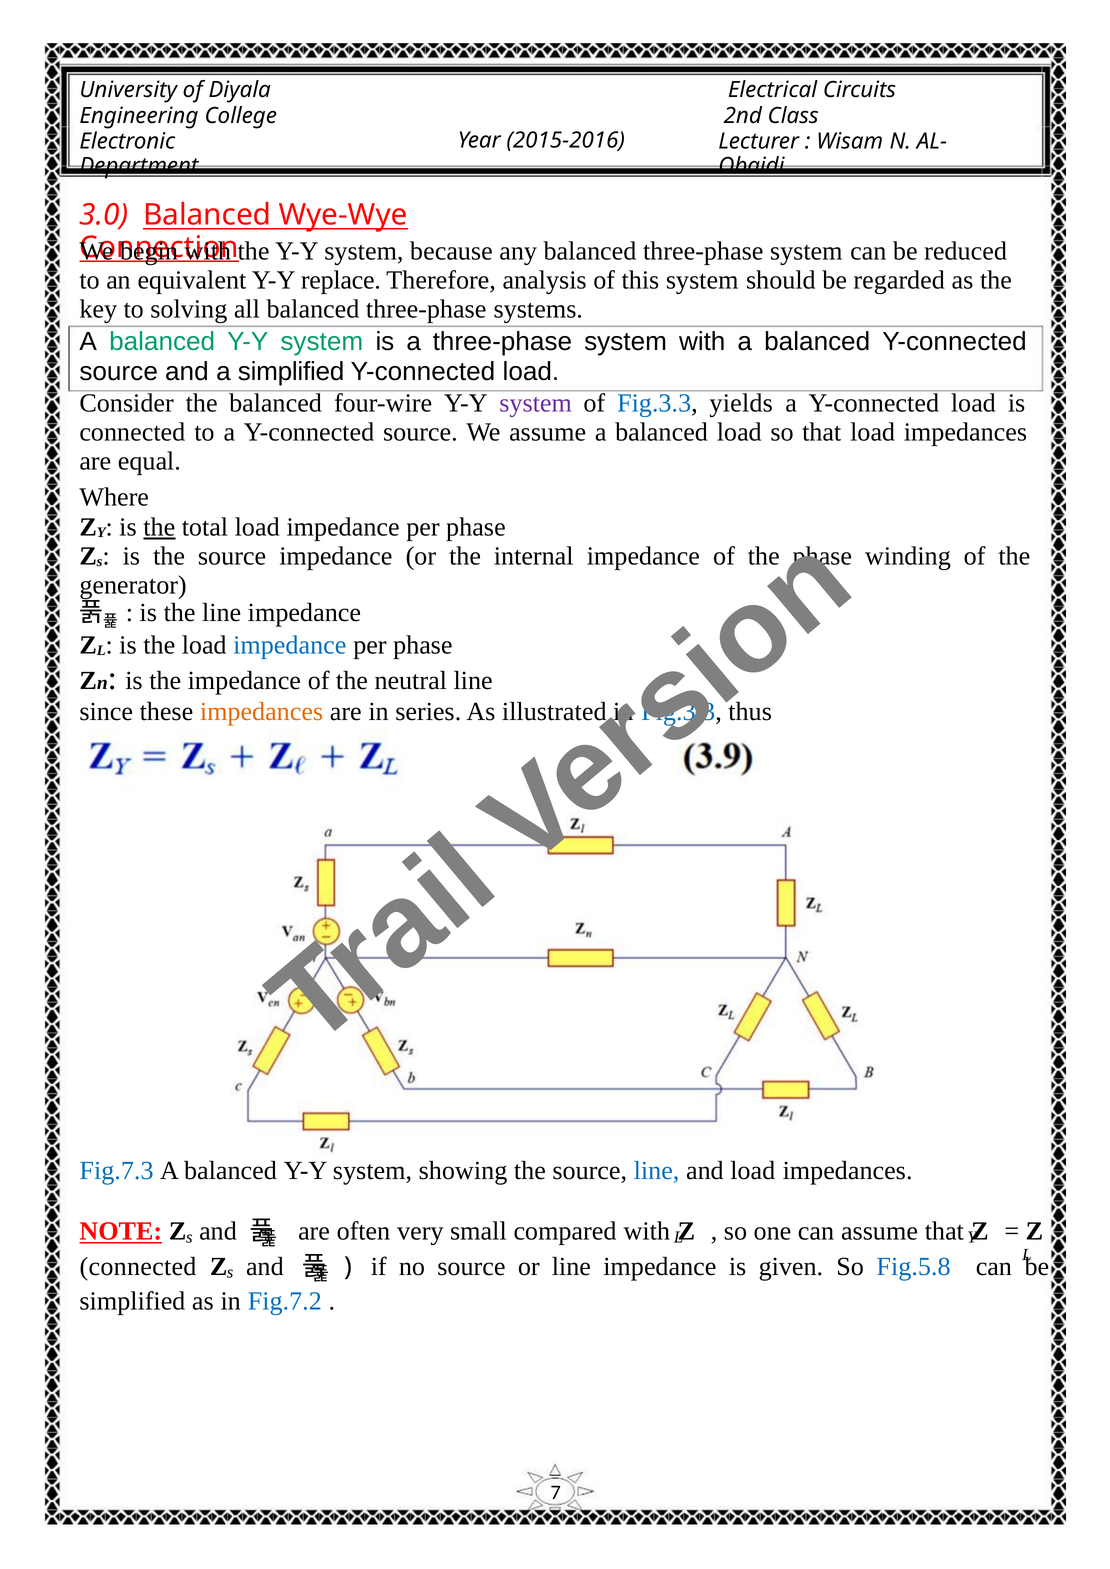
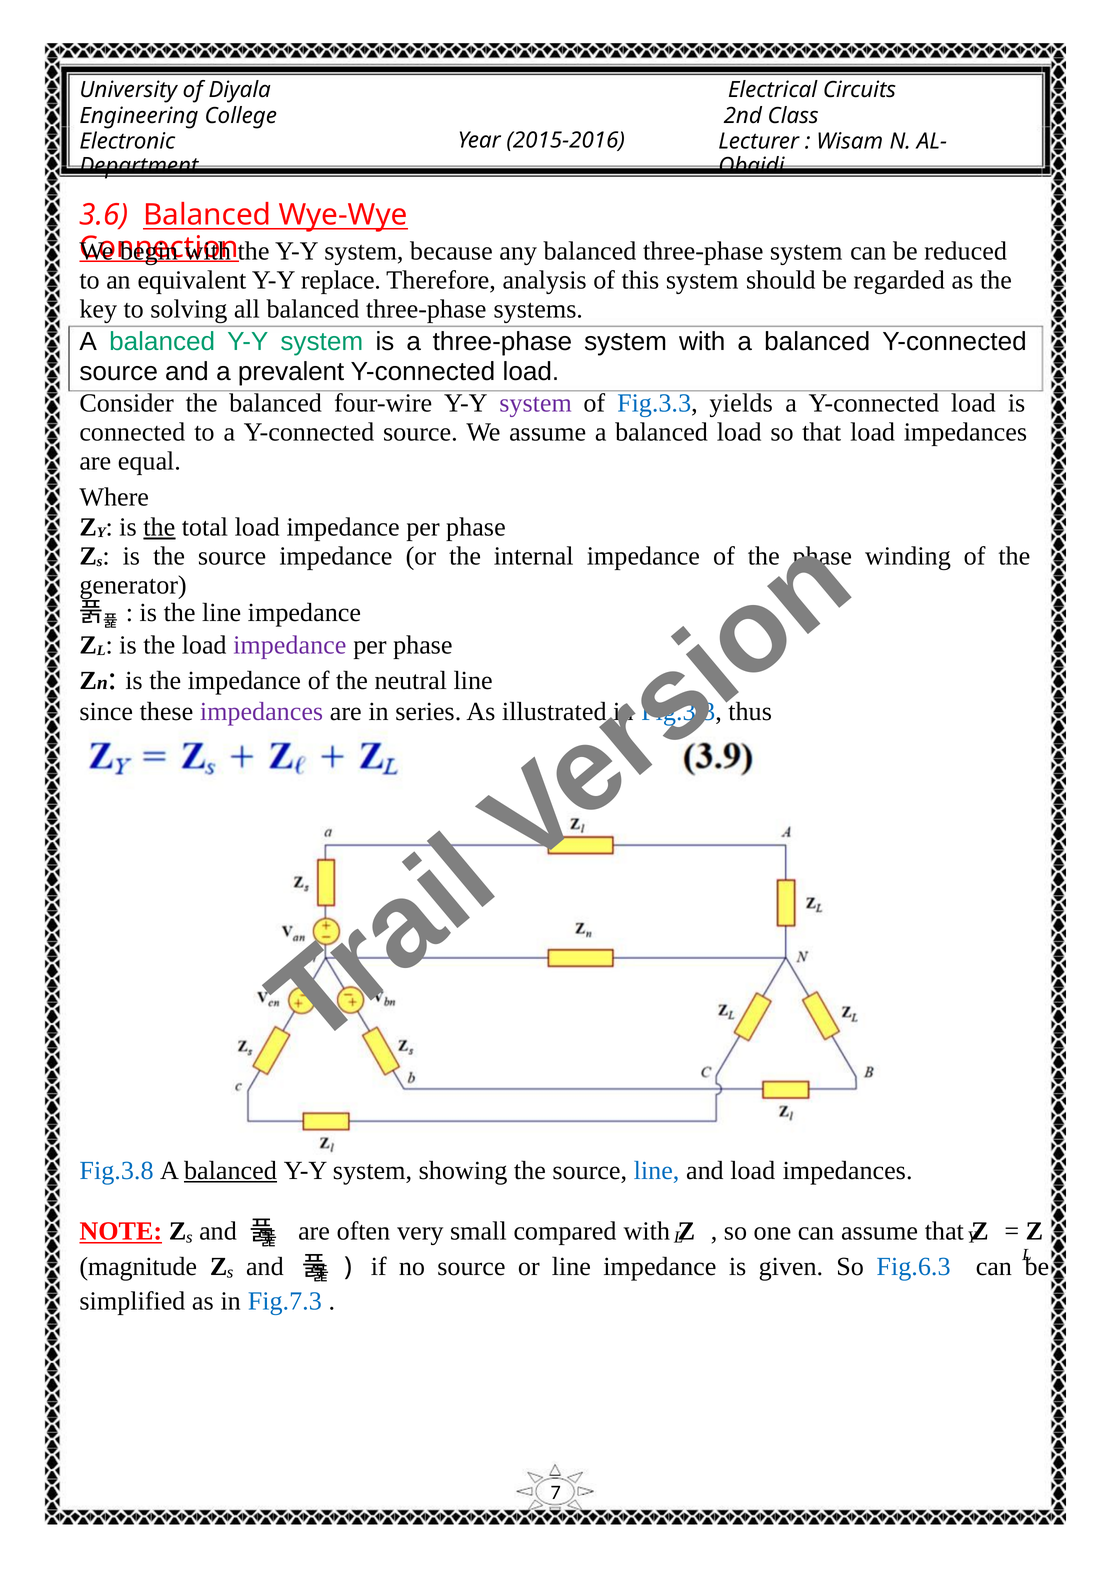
3.0: 3.0 -> 3.6
a simplified: simplified -> prevalent
impedance at (290, 645) colour: blue -> purple
impedances at (262, 711) colour: orange -> purple
Fig.7.3: Fig.7.3 -> Fig.3.8
balanced at (230, 1171) underline: none -> present
connected at (138, 1266): connected -> magnitude
Fig.5.8: Fig.5.8 -> Fig.6.3
Fig.7.2: Fig.7.2 -> Fig.7.3
